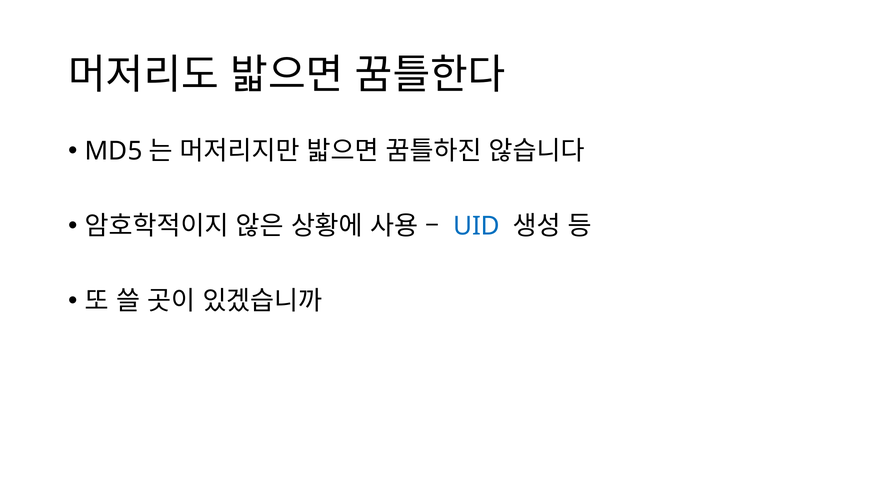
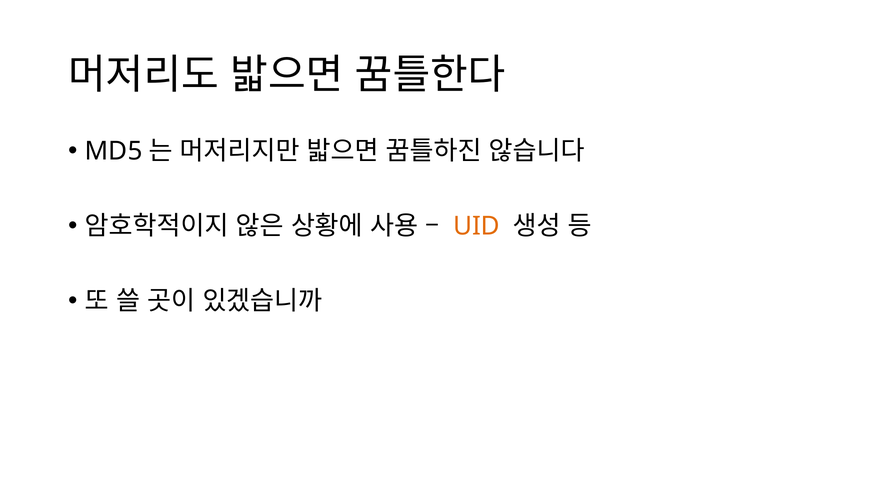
UID colour: blue -> orange
